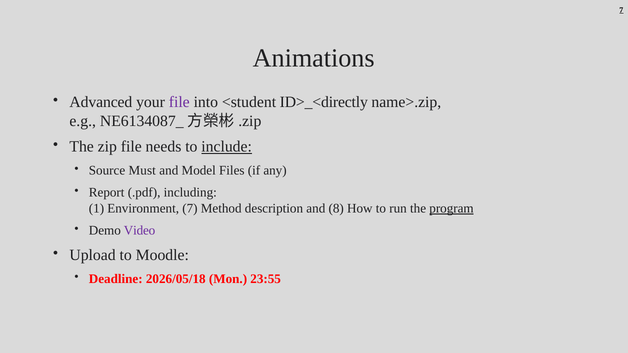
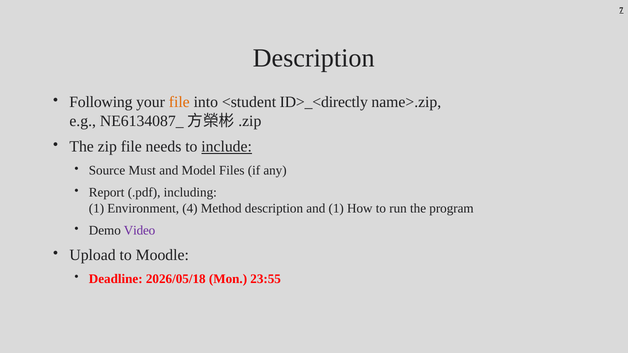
Animations at (314, 58): Animations -> Description
Advanced: Advanced -> Following
file at (179, 102) colour: purple -> orange
Environment 7: 7 -> 4
and 8: 8 -> 1
program underline: present -> none
